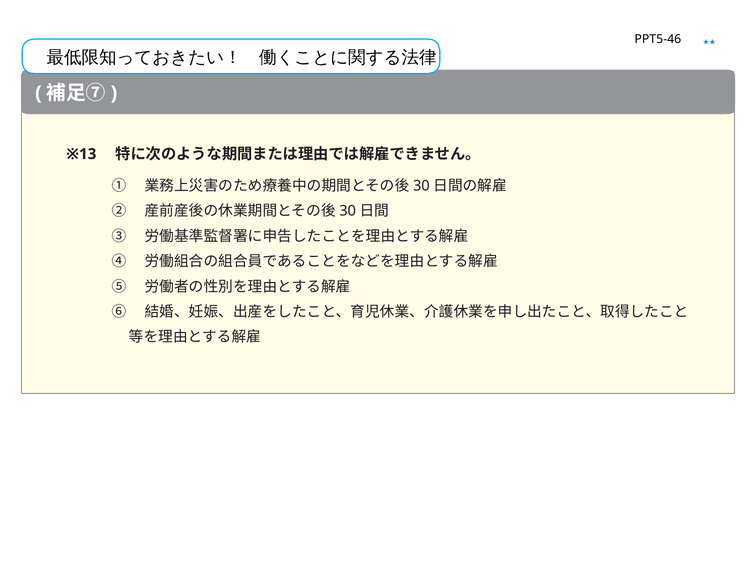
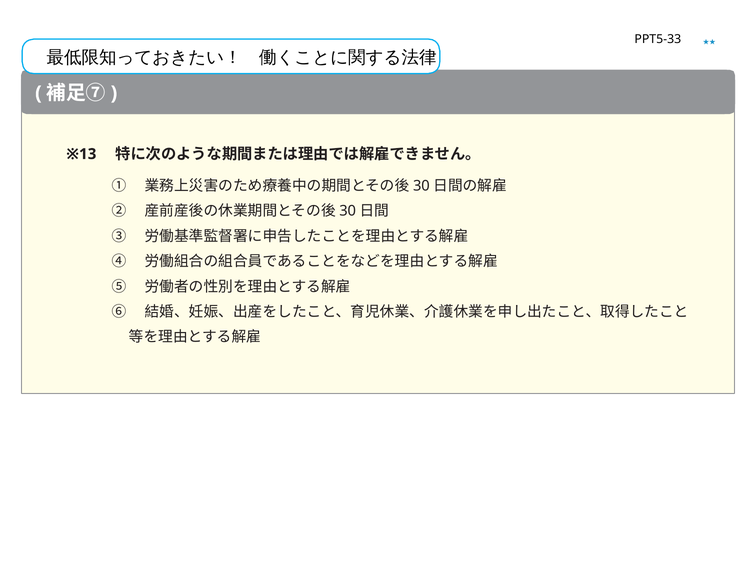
PPT5-46: PPT5-46 -> PPT5-33
